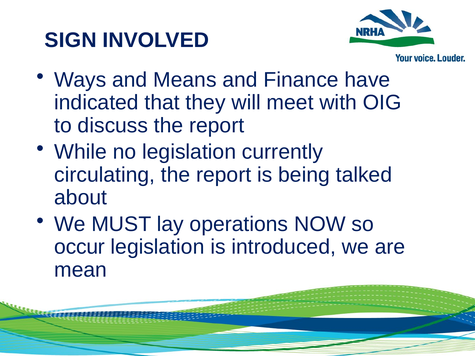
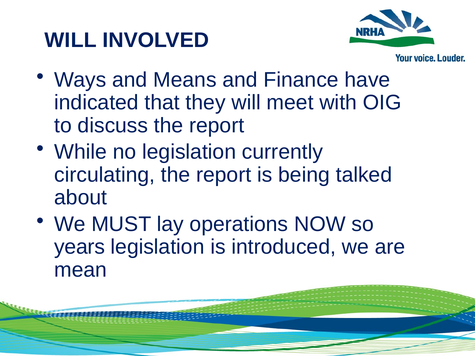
SIGN at (71, 40): SIGN -> WILL
occur: occur -> years
